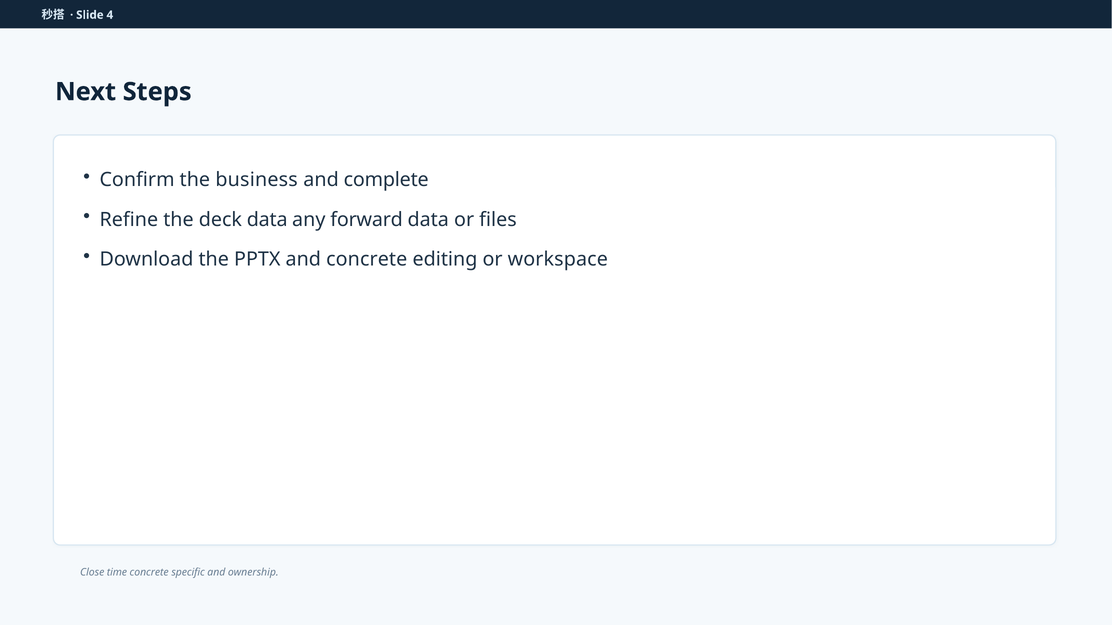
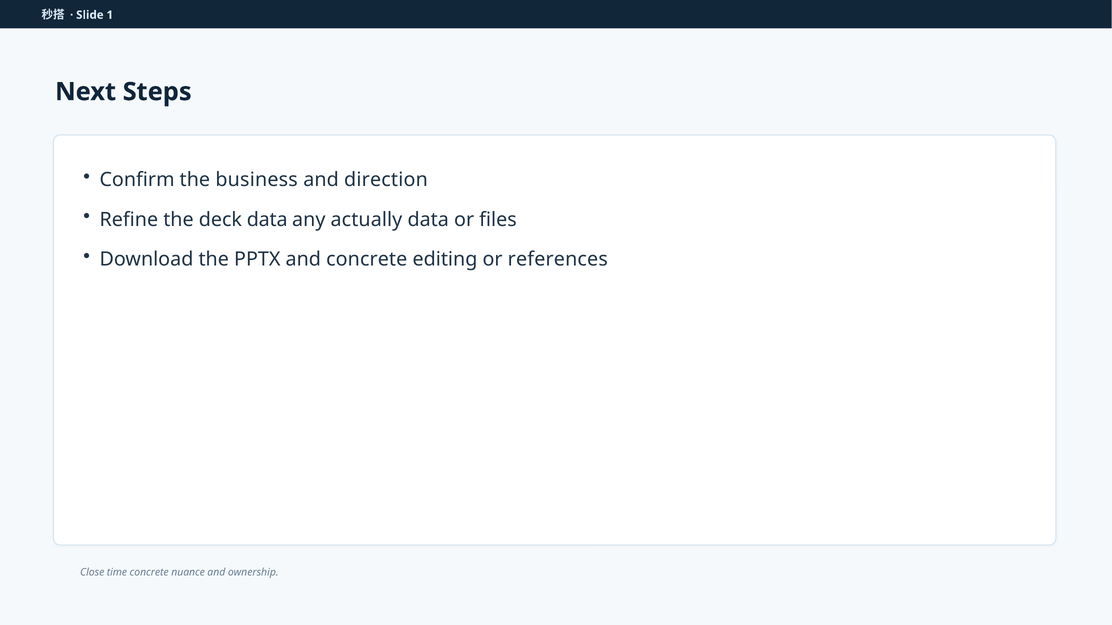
4: 4 -> 1
complete: complete -> direction
forward: forward -> actually
workspace: workspace -> references
specific: specific -> nuance
